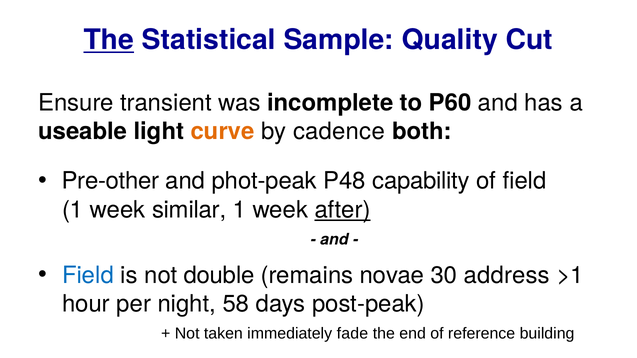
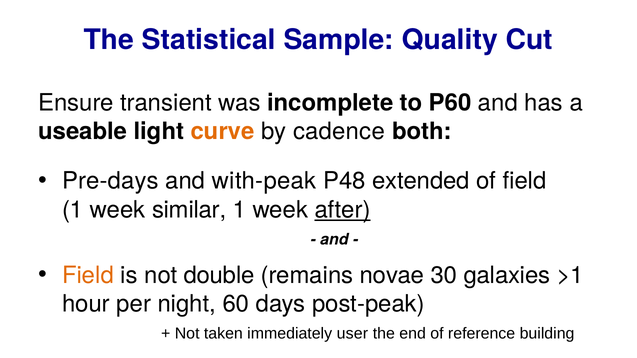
The at (109, 40) underline: present -> none
Pre-other: Pre-other -> Pre-days
phot-peak: phot-peak -> with-peak
capability: capability -> extended
Field at (88, 275) colour: blue -> orange
address: address -> galaxies
58: 58 -> 60
fade: fade -> user
